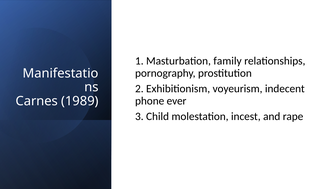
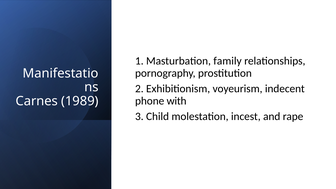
ever: ever -> with
